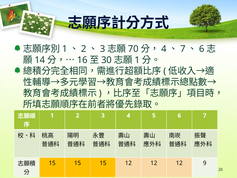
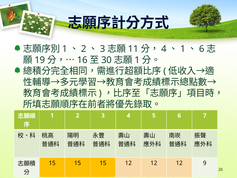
70: 70 -> 11
7 at (183, 49): 7 -> 1
14: 14 -> 19
